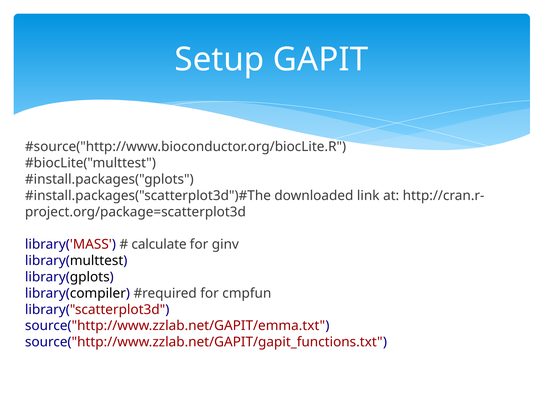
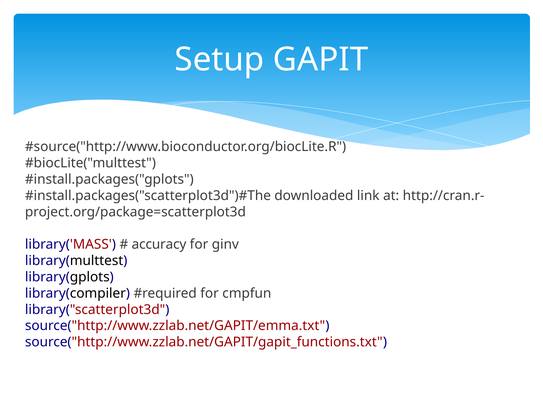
calculate: calculate -> accuracy
